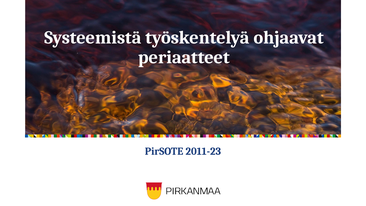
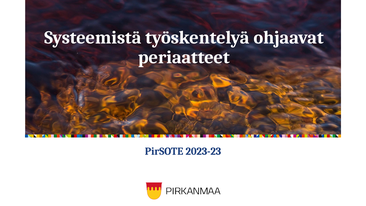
2011-23: 2011-23 -> 2023-23
